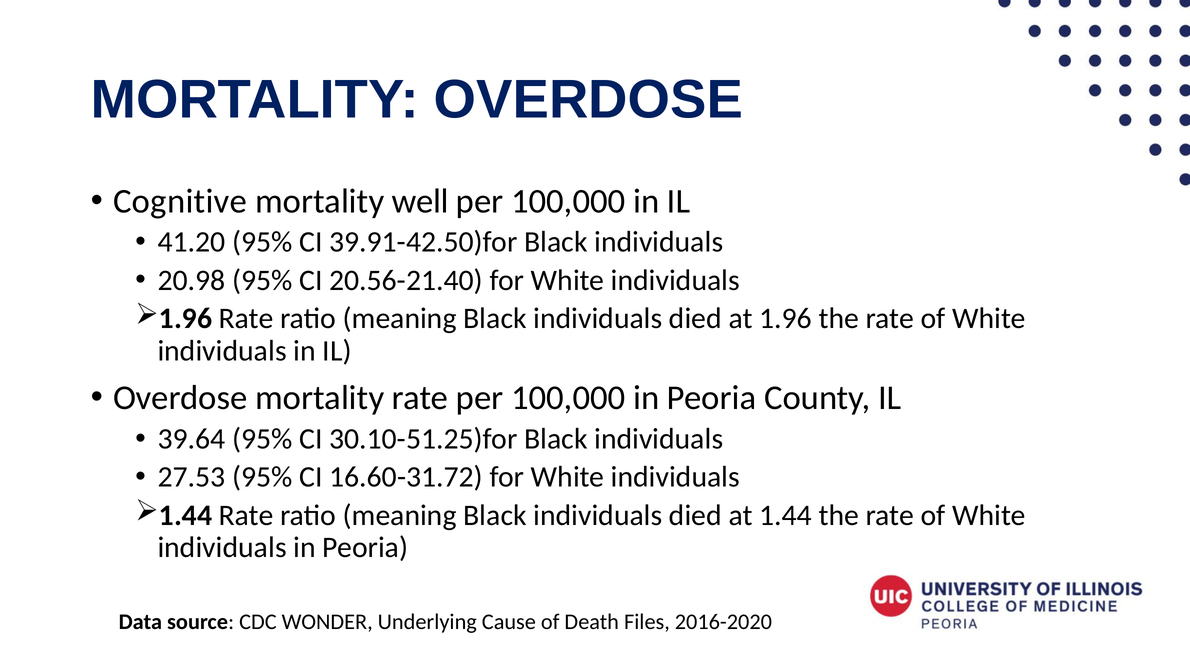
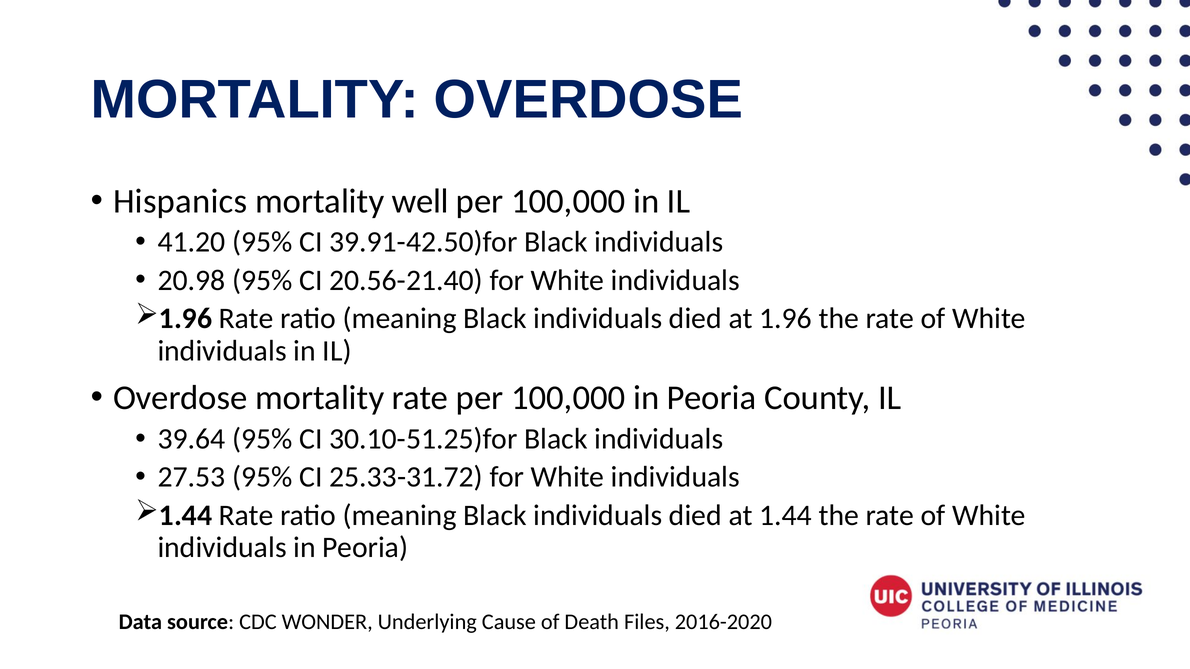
Cognitive: Cognitive -> Hispanics
16.60-31.72: 16.60-31.72 -> 25.33-31.72
